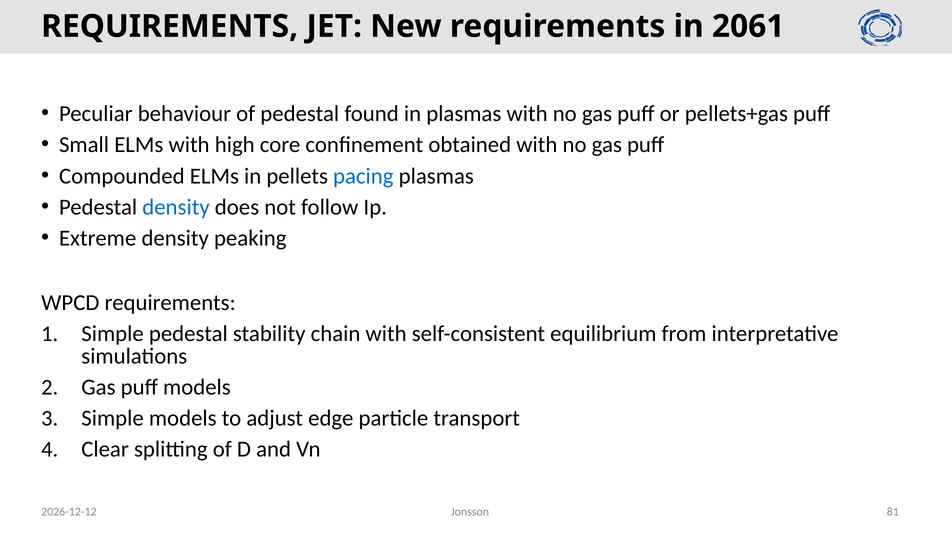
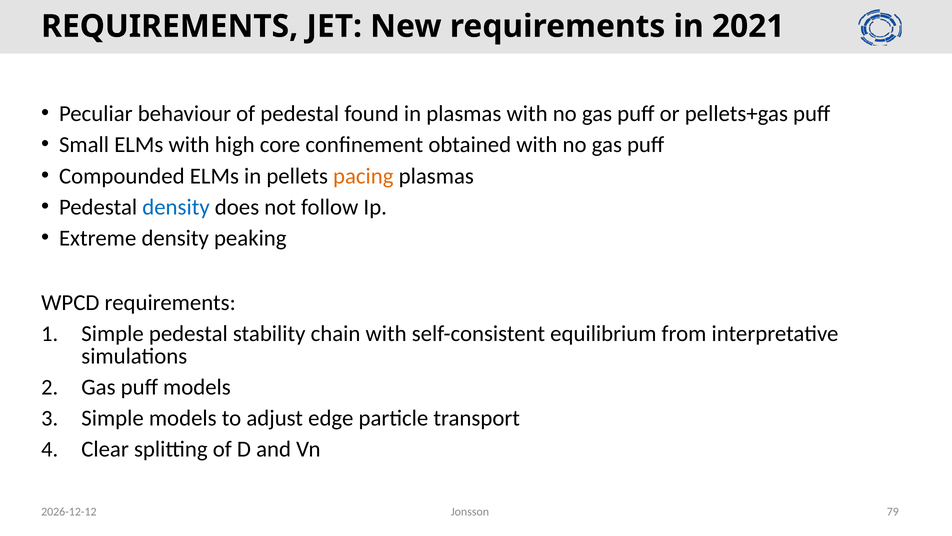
2061: 2061 -> 2021
pacing colour: blue -> orange
81: 81 -> 79
